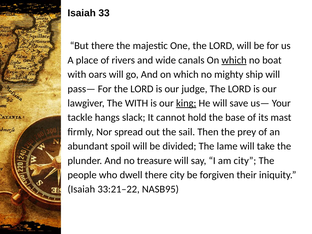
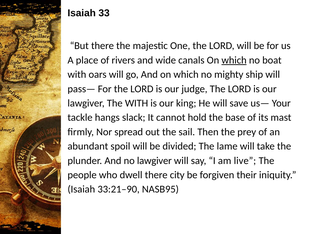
king underline: present -> none
no treasure: treasure -> lawgiver
am city: city -> live
33:21–22: 33:21–22 -> 33:21–90
